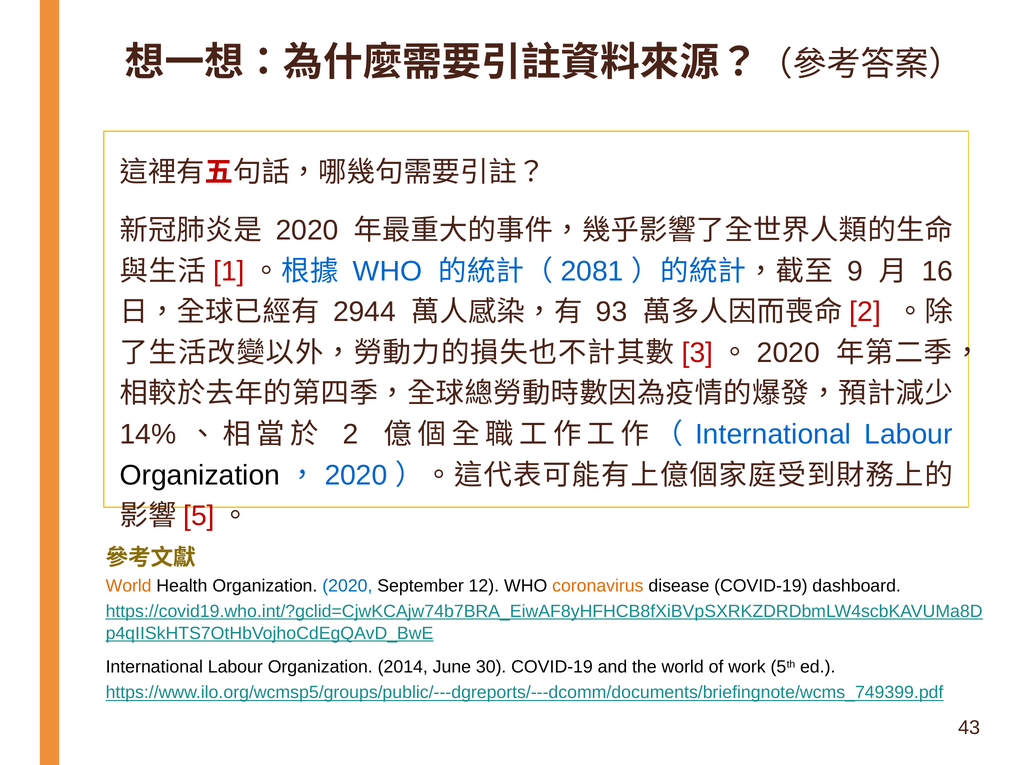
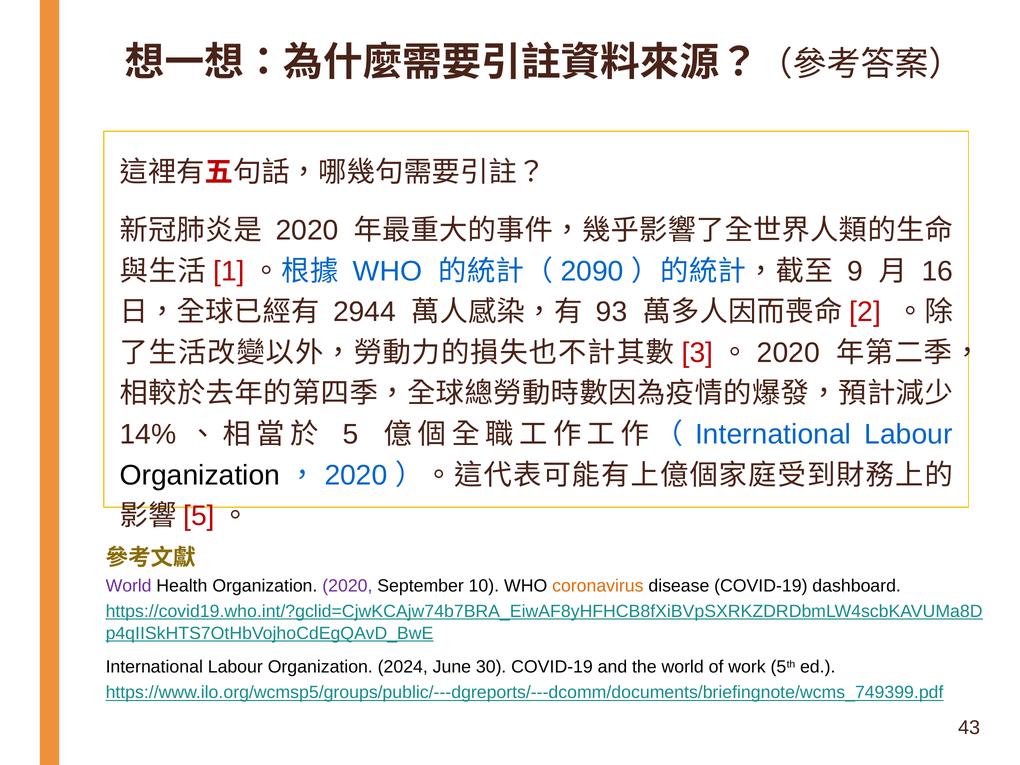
2081: 2081 -> 2090
2: 2 -> 5
World at (129, 586) colour: orange -> purple
2020 at (347, 586) colour: blue -> purple
12: 12 -> 10
2014: 2014 -> 2024
